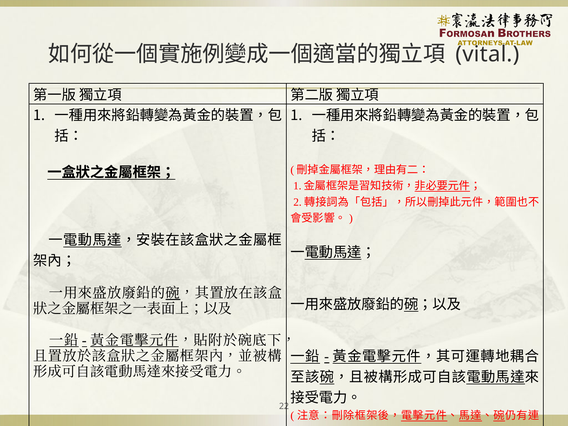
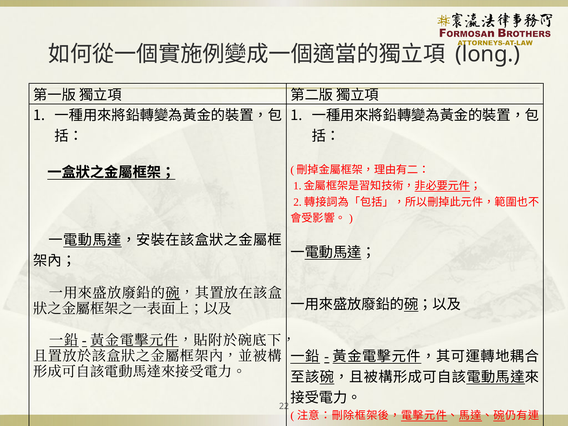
vital: vital -> long
